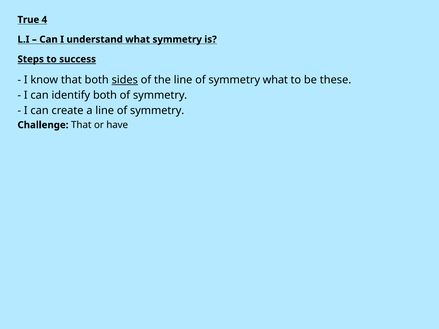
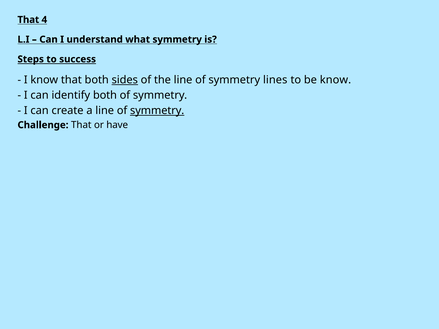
True at (28, 20): True -> That
symmetry what: what -> lines
be these: these -> know
symmetry at (157, 111) underline: none -> present
